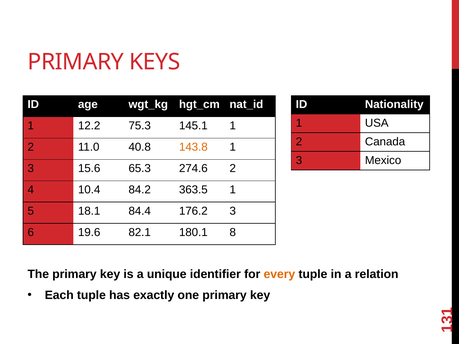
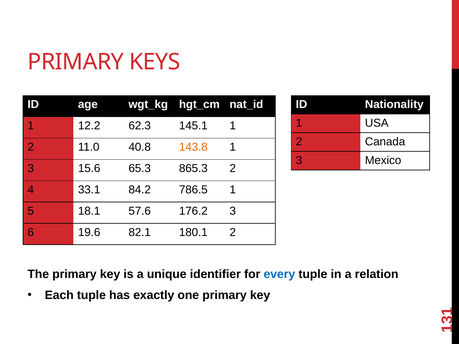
75.3: 75.3 -> 62.3
274.6: 274.6 -> 865.3
10.4: 10.4 -> 33.1
363.5: 363.5 -> 786.5
84.4: 84.4 -> 57.6
180.1 8: 8 -> 2
every colour: orange -> blue
